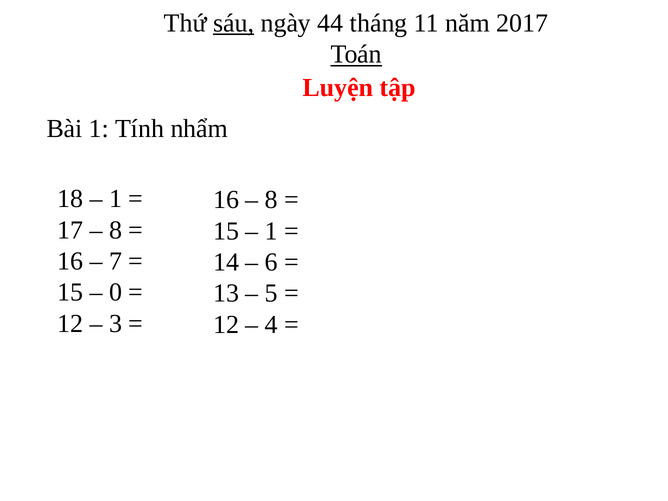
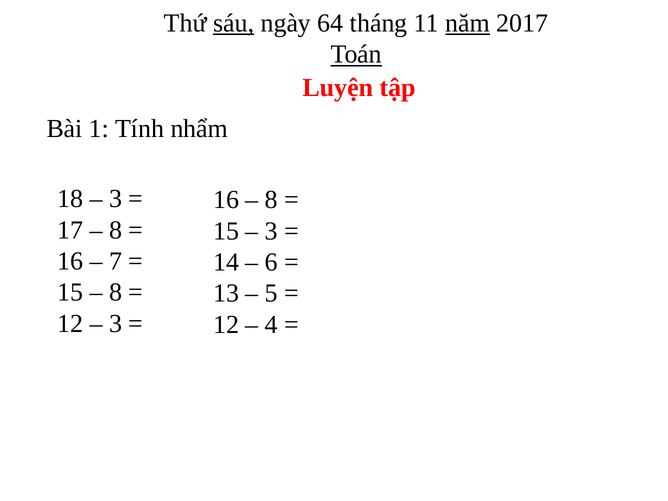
44: 44 -> 64
năm underline: none -> present
1 at (116, 199): 1 -> 3
1 at (271, 231): 1 -> 3
0 at (116, 292): 0 -> 8
